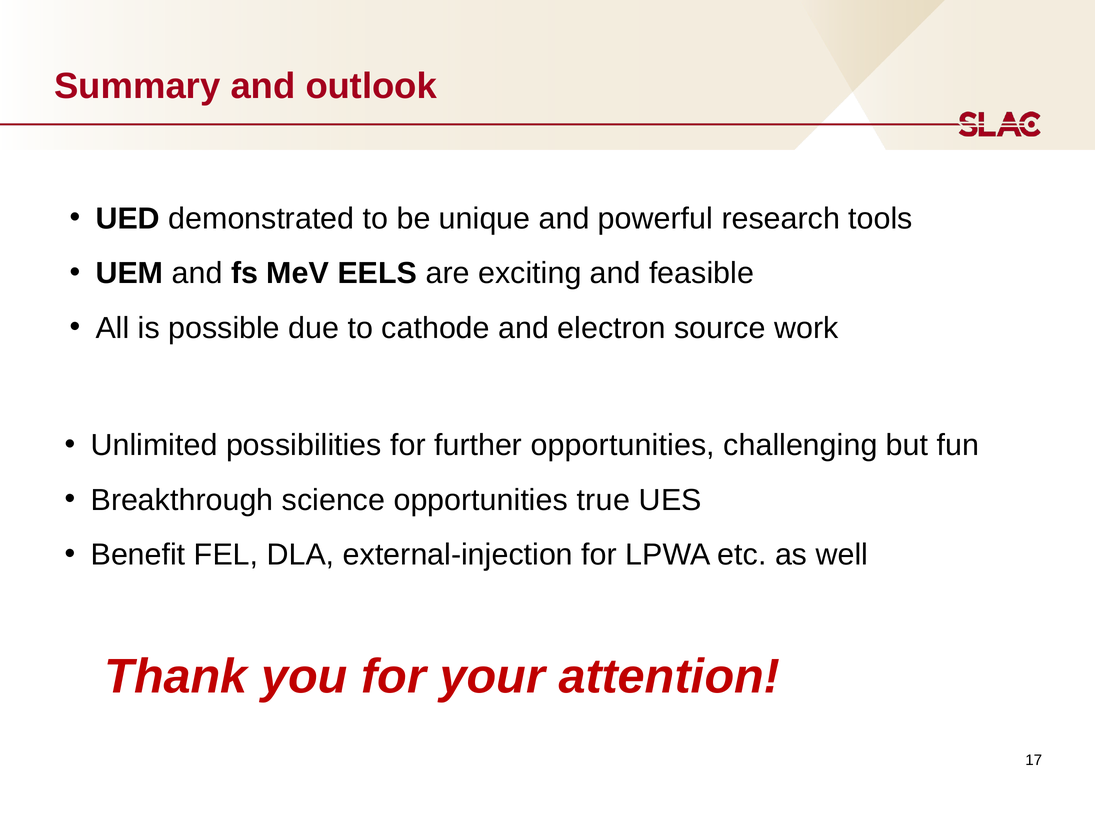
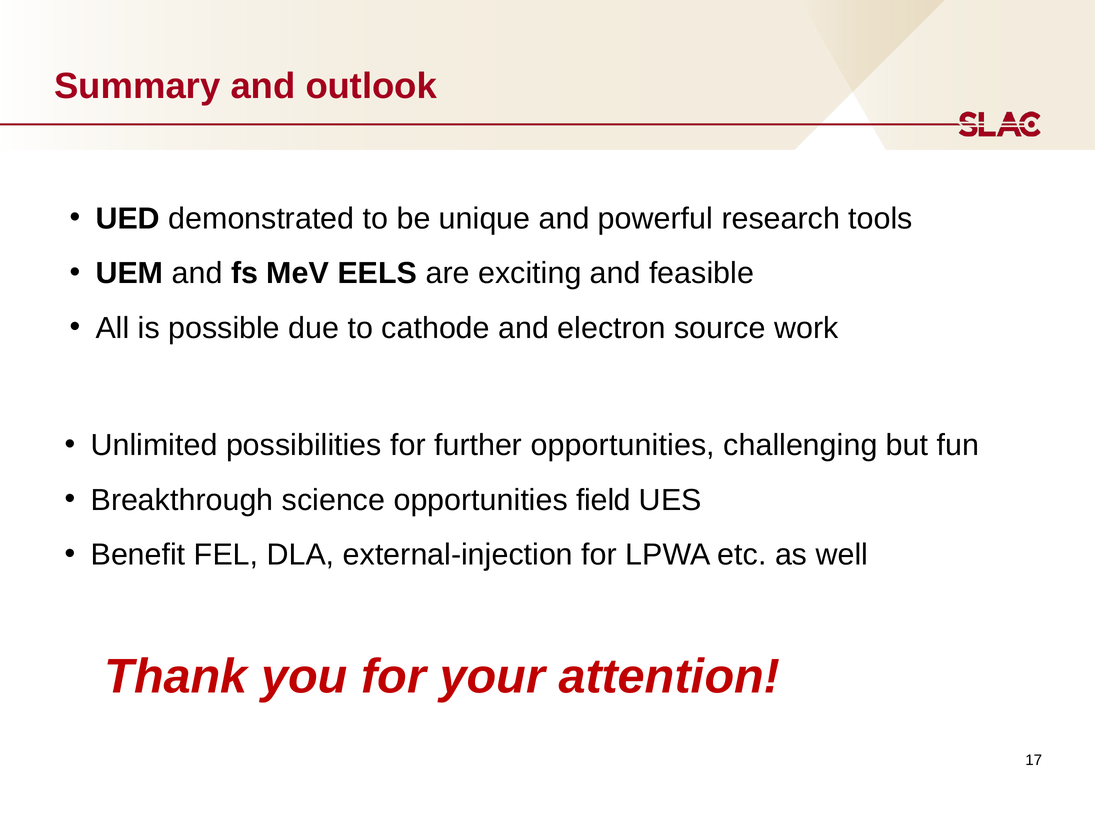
true: true -> field
